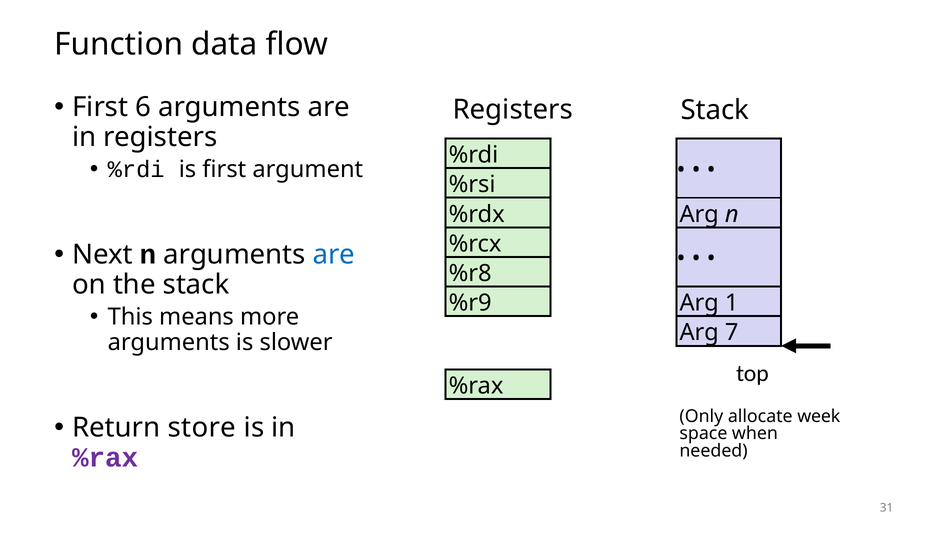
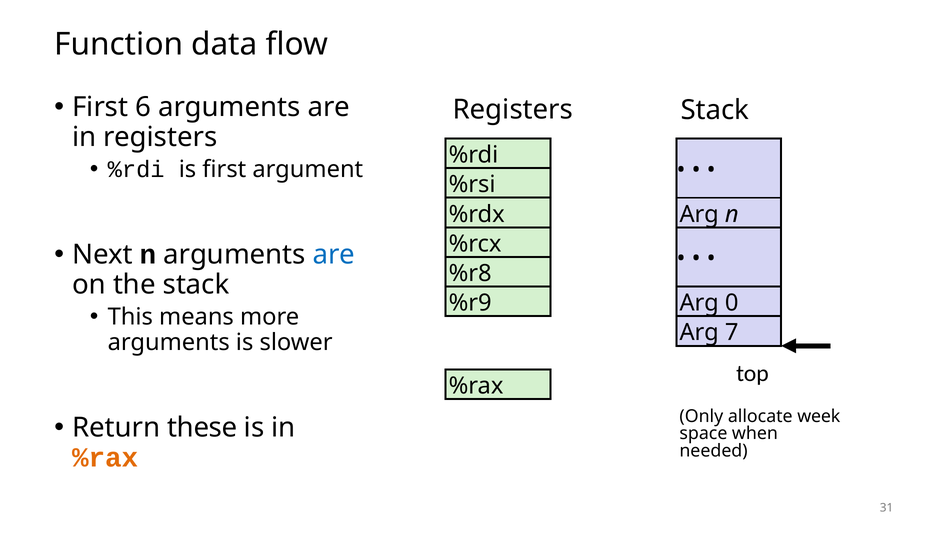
1: 1 -> 0
store: store -> these
%rax at (105, 458) colour: purple -> orange
